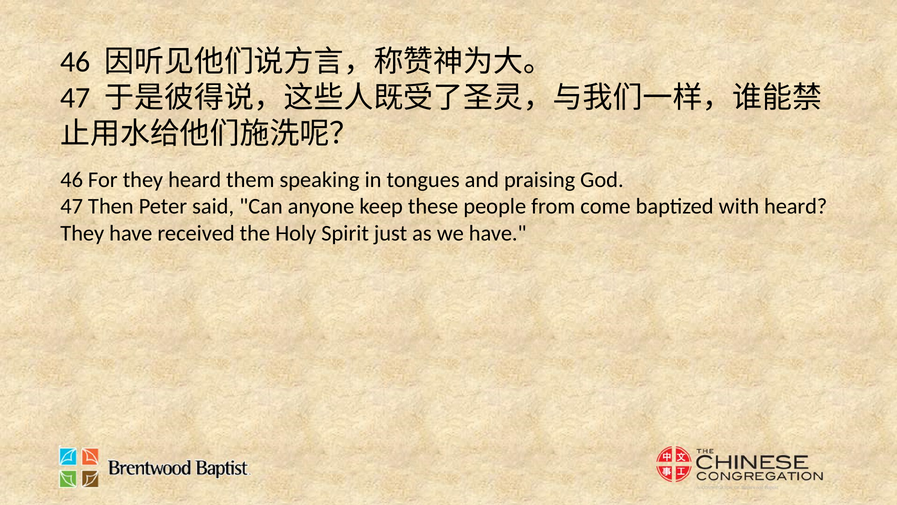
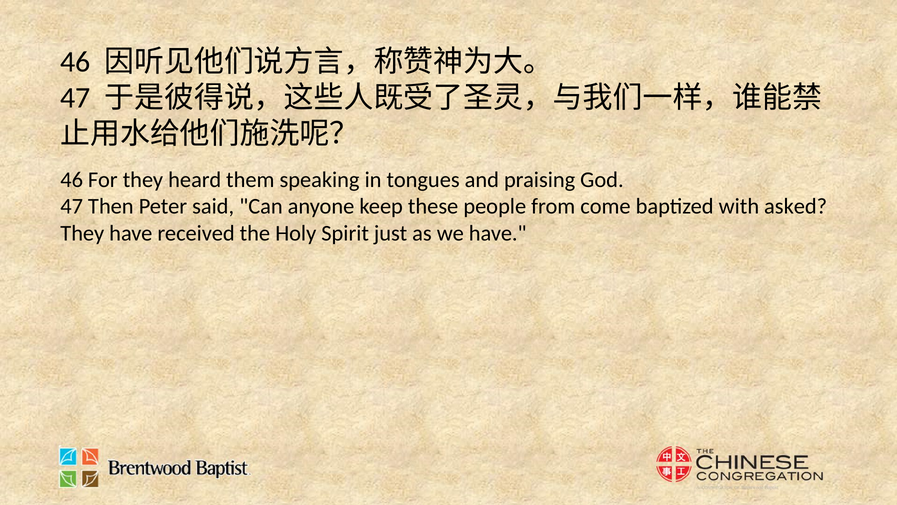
with heard: heard -> asked
